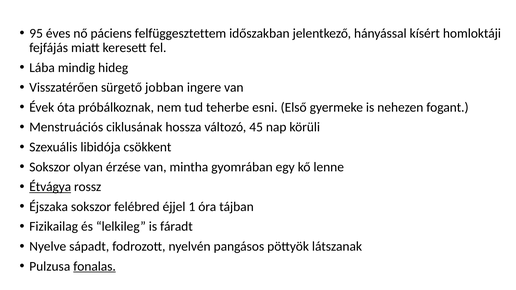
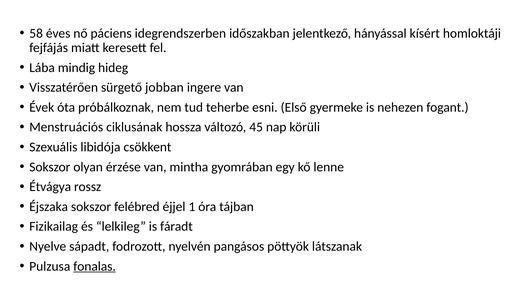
95: 95 -> 58
felfüggesztettem: felfüggesztettem -> idegrendszerben
Étvágya underline: present -> none
